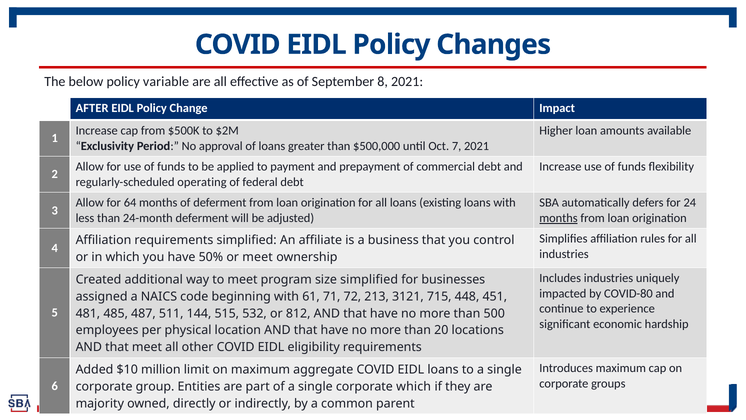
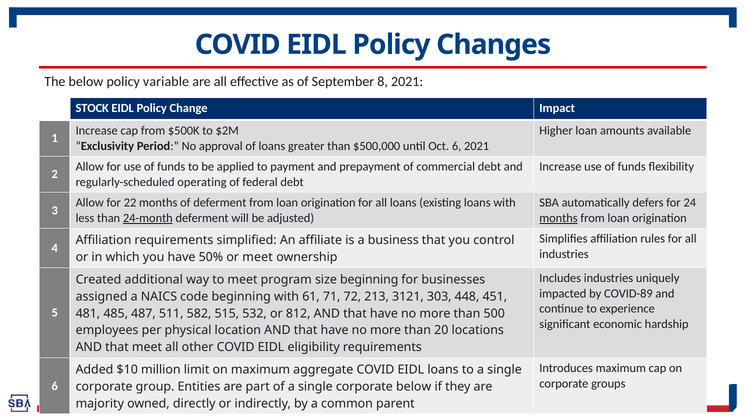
AFTER: AFTER -> STOCK
Oct 7: 7 -> 6
64: 64 -> 22
24-month underline: none -> present
size simplified: simplified -> beginning
COVID-80: COVID-80 -> COVID-89
715: 715 -> 303
144: 144 -> 582
corporate which: which -> below
